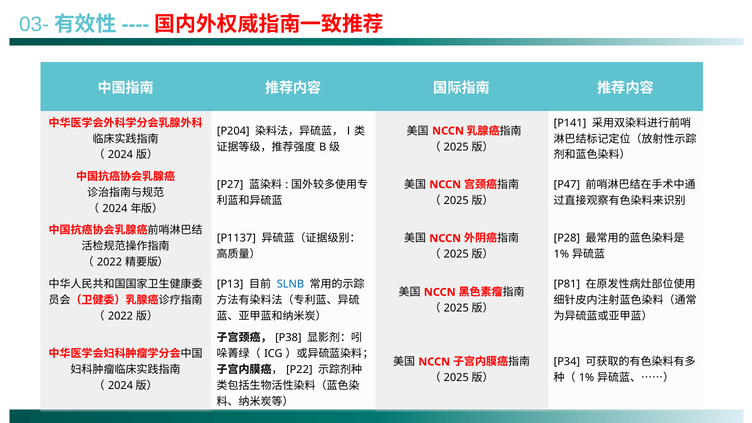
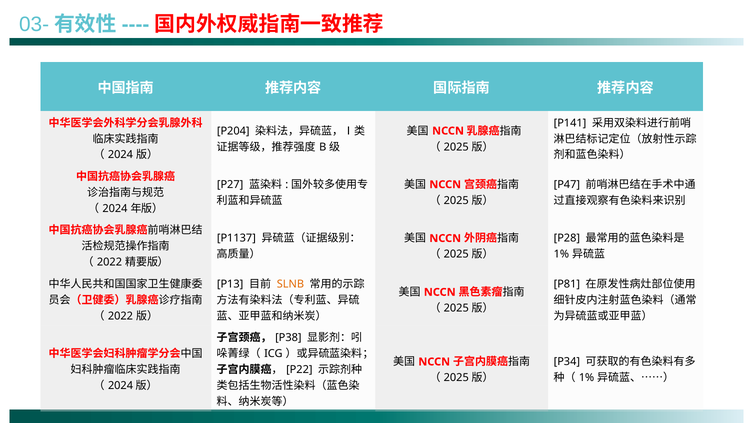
SLNB colour: blue -> orange
